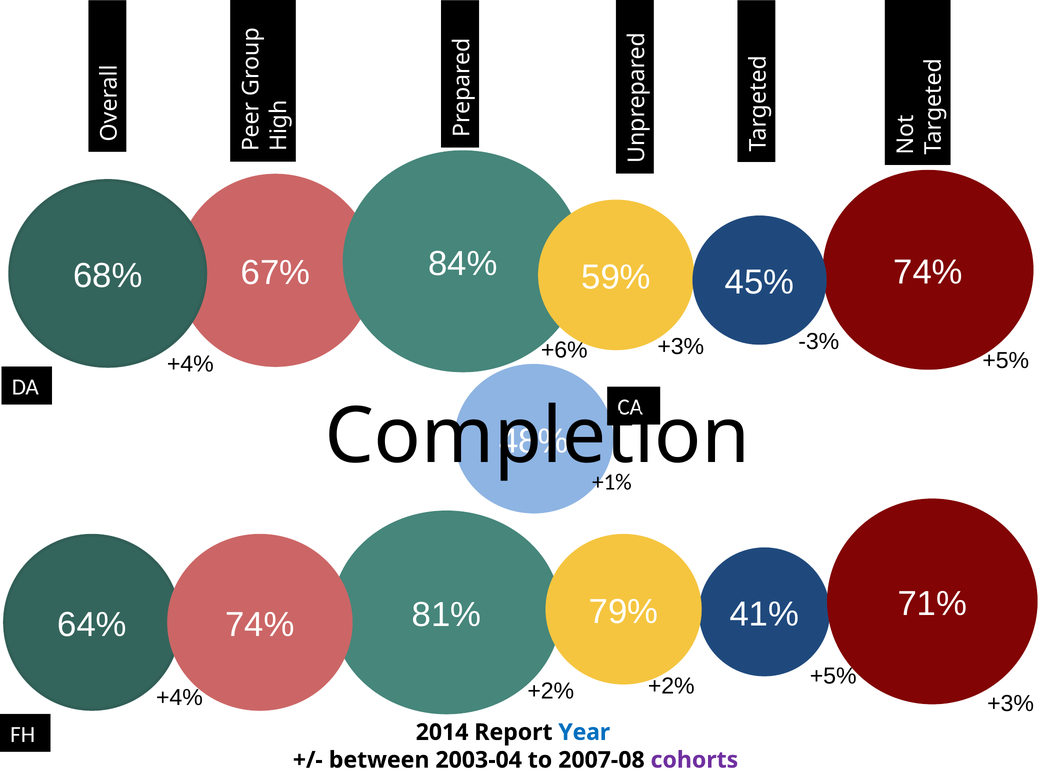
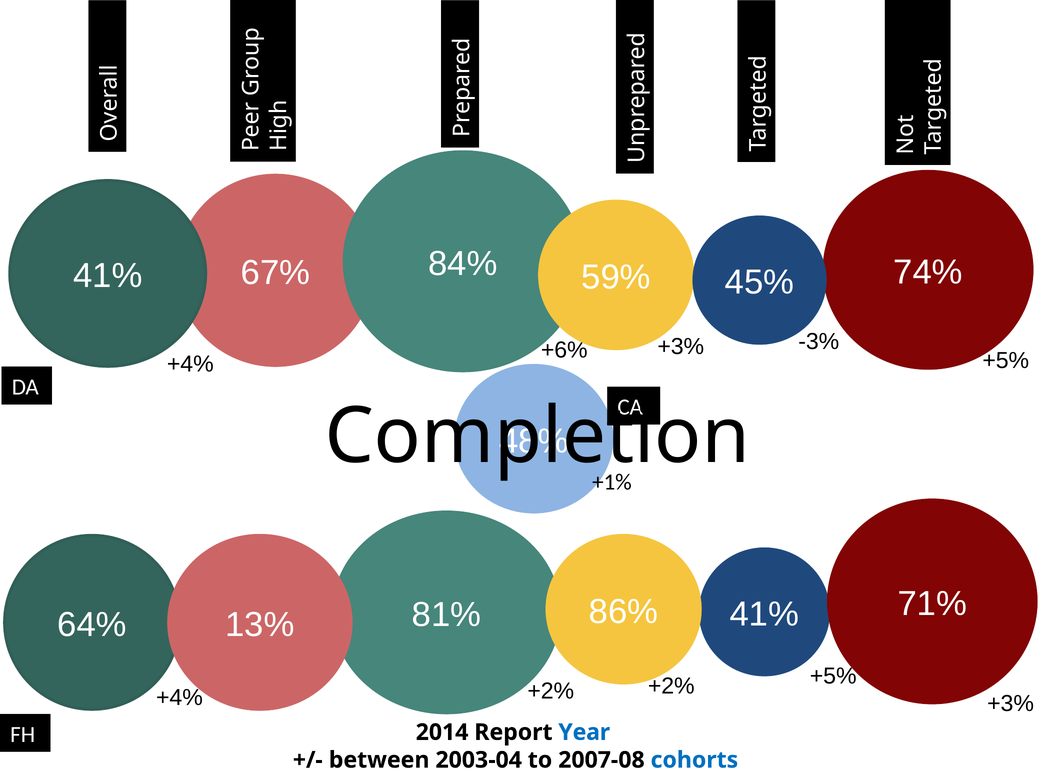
68% at (108, 276): 68% -> 41%
79%: 79% -> 86%
64% 74%: 74% -> 13%
cohorts colour: purple -> blue
